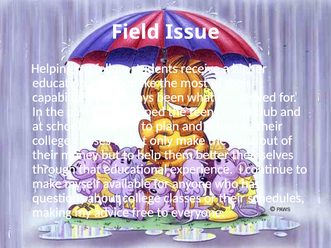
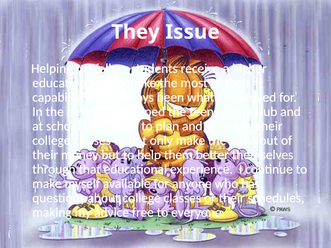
Field: Field -> They
